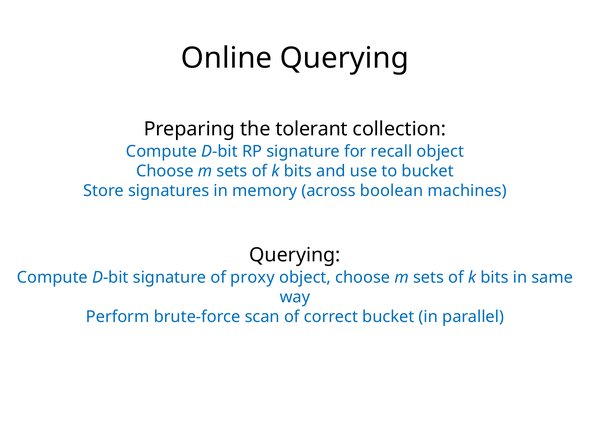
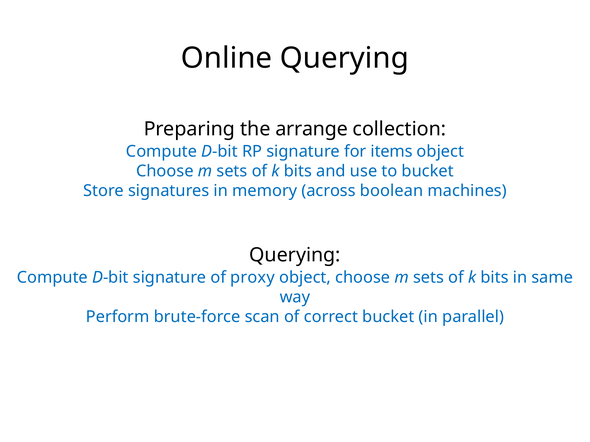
tolerant: tolerant -> arrange
recall: recall -> items
